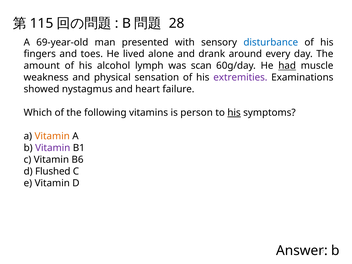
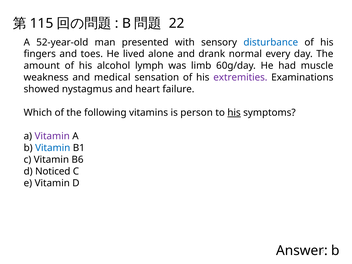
28: 28 -> 22
69-year-old: 69-year-old -> 52-year-old
around: around -> normal
scan: scan -> limb
had underline: present -> none
physical: physical -> medical
Vitamin at (52, 136) colour: orange -> purple
Vitamin at (53, 148) colour: purple -> blue
Flushed: Flushed -> Noticed
